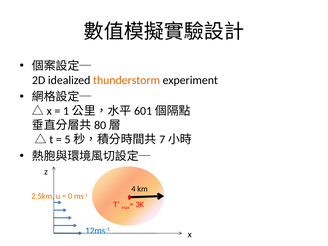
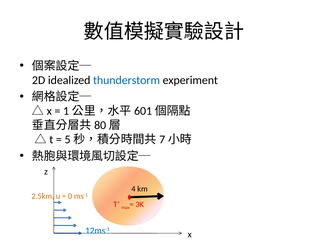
thunderstorm colour: orange -> blue
